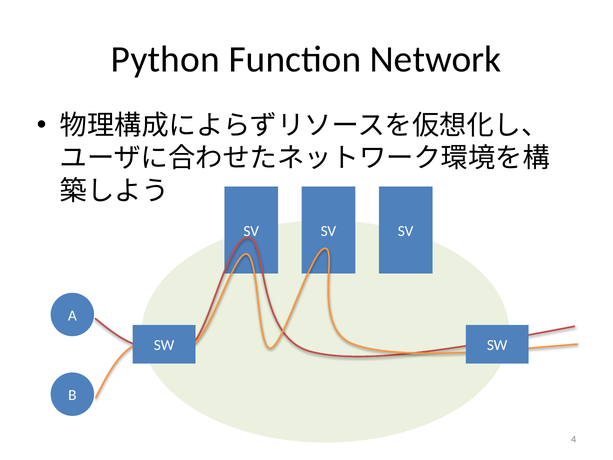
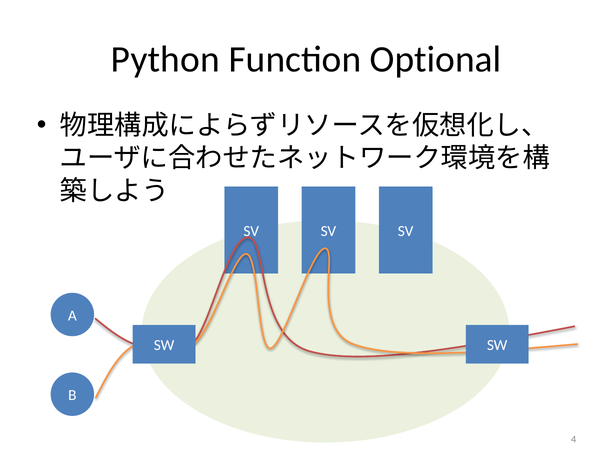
Network: Network -> Optional
